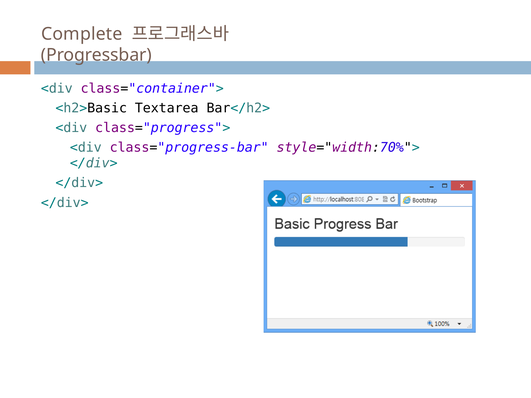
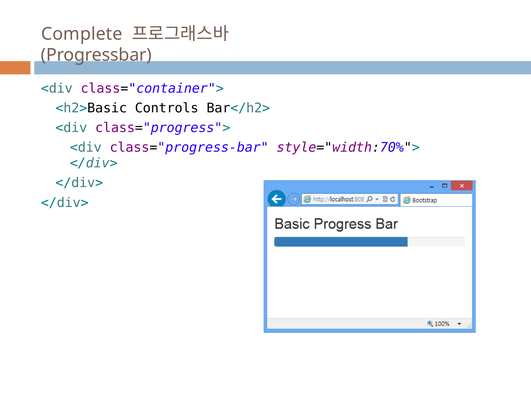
Textarea: Textarea -> Controls
